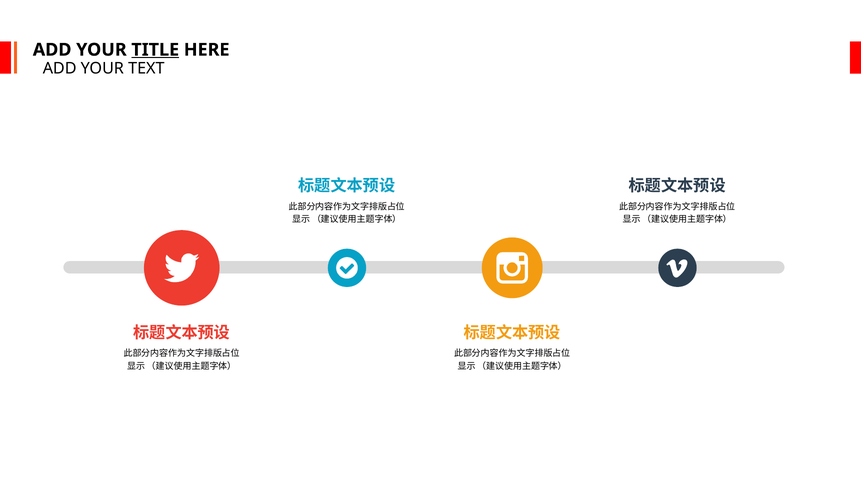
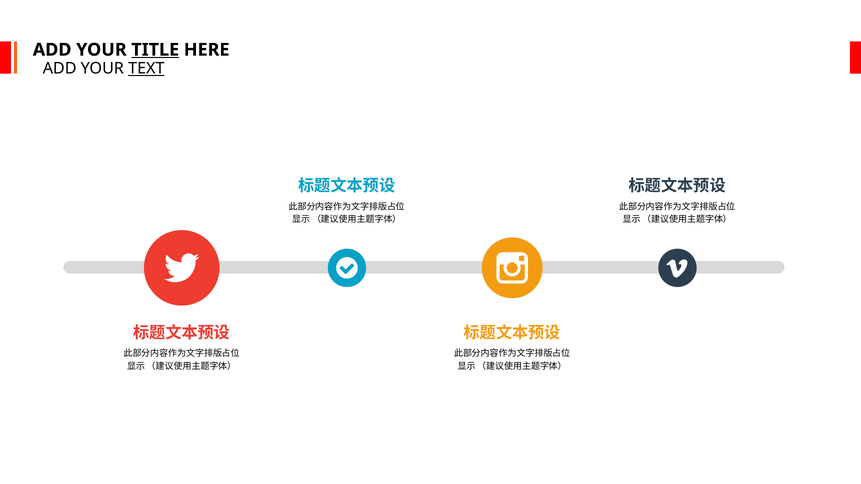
TEXT underline: none -> present
